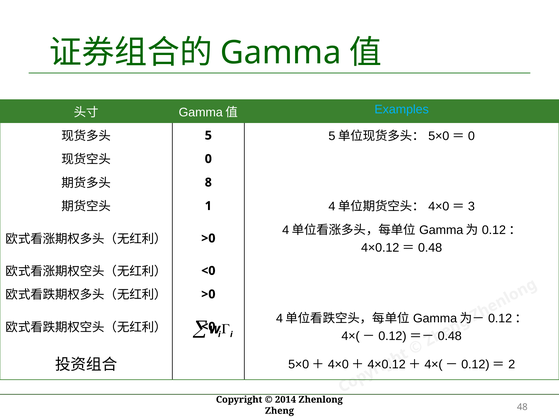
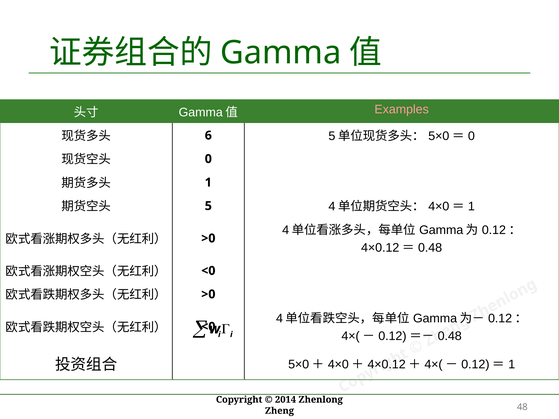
Examples colour: light blue -> pink
5: 5 -> 6
8 at (208, 183): 8 -> 1
1: 1 -> 5
3 at (471, 207): 3 -> 1
2 at (512, 365): 2 -> 1
